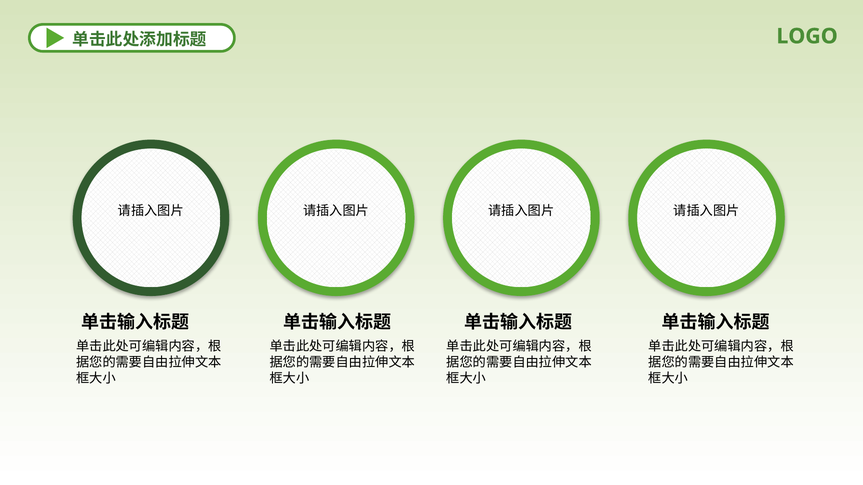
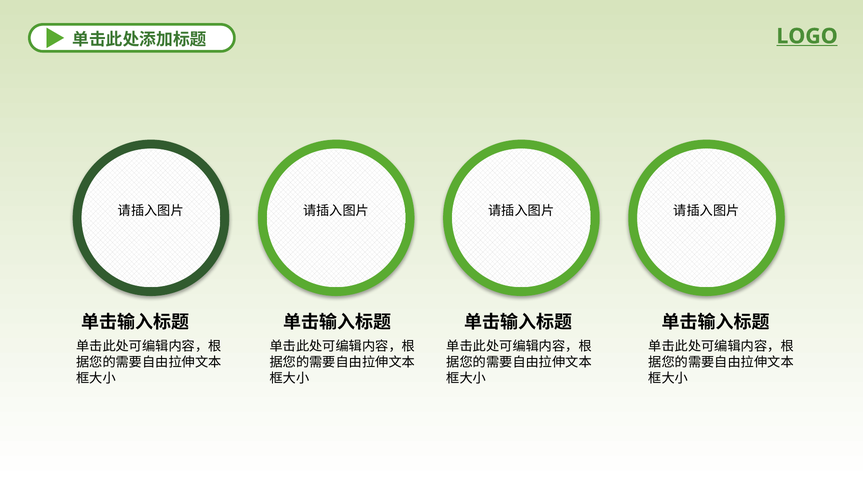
LOGO underline: none -> present
